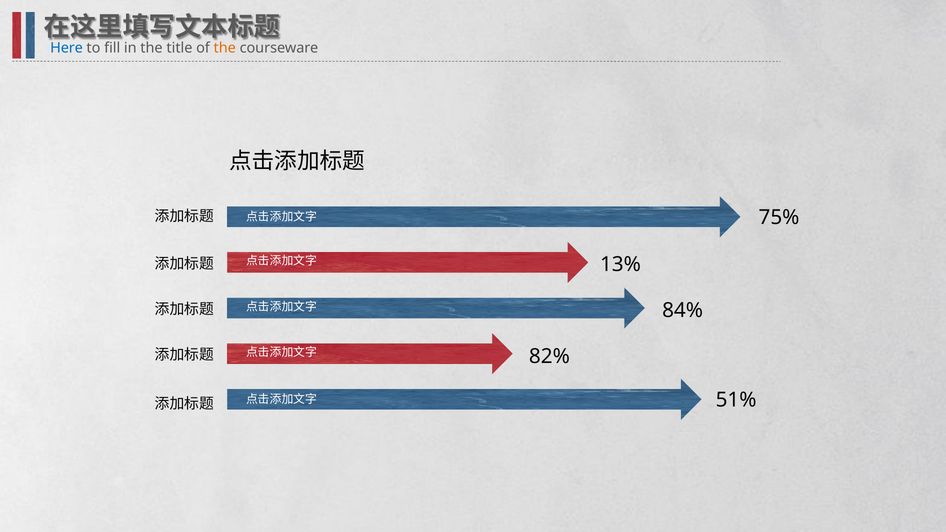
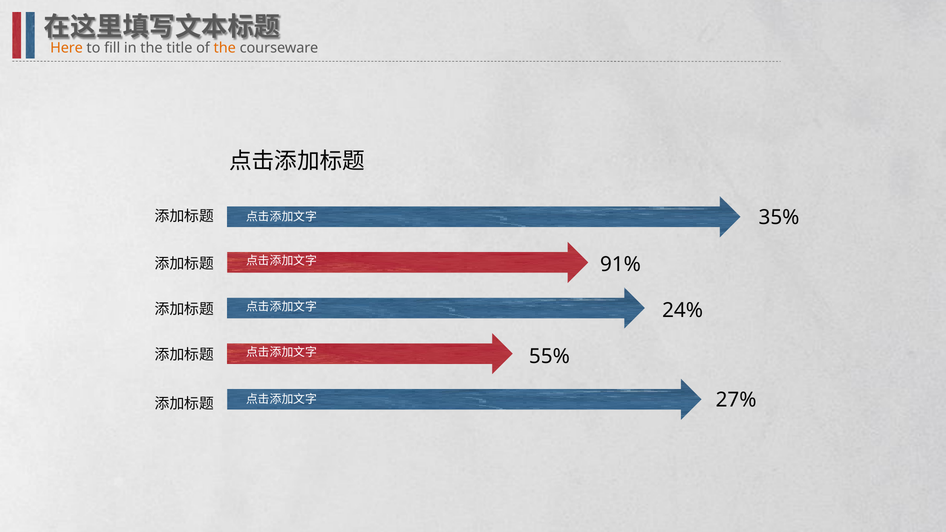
Here colour: blue -> orange
75%: 75% -> 35%
13%: 13% -> 91%
84%: 84% -> 24%
82%: 82% -> 55%
51%: 51% -> 27%
